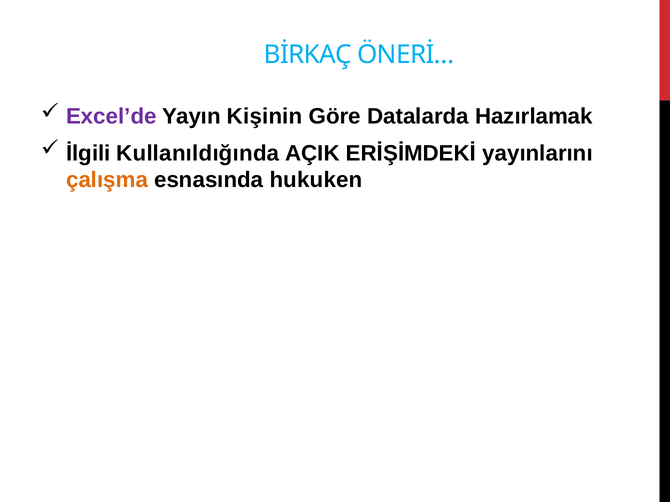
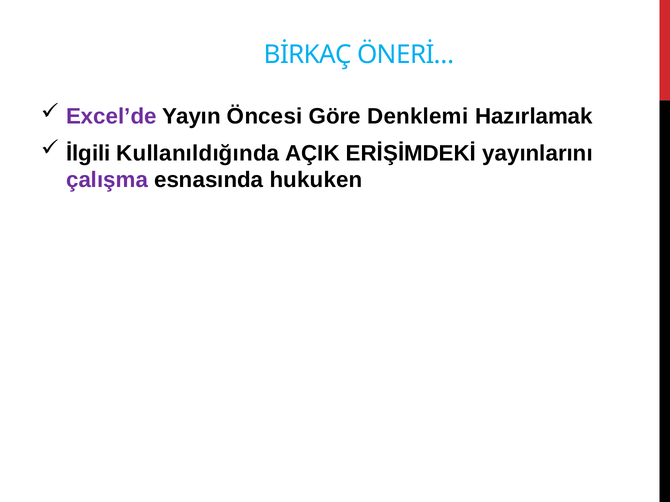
Kişinin: Kişinin -> Öncesi
Datalarda: Datalarda -> Denklemi
çalışma colour: orange -> purple
